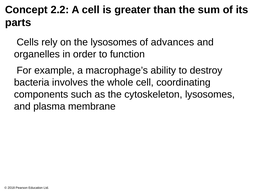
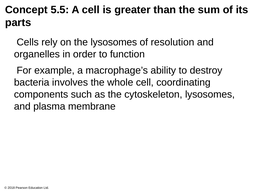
2.2: 2.2 -> 5.5
advances: advances -> resolution
